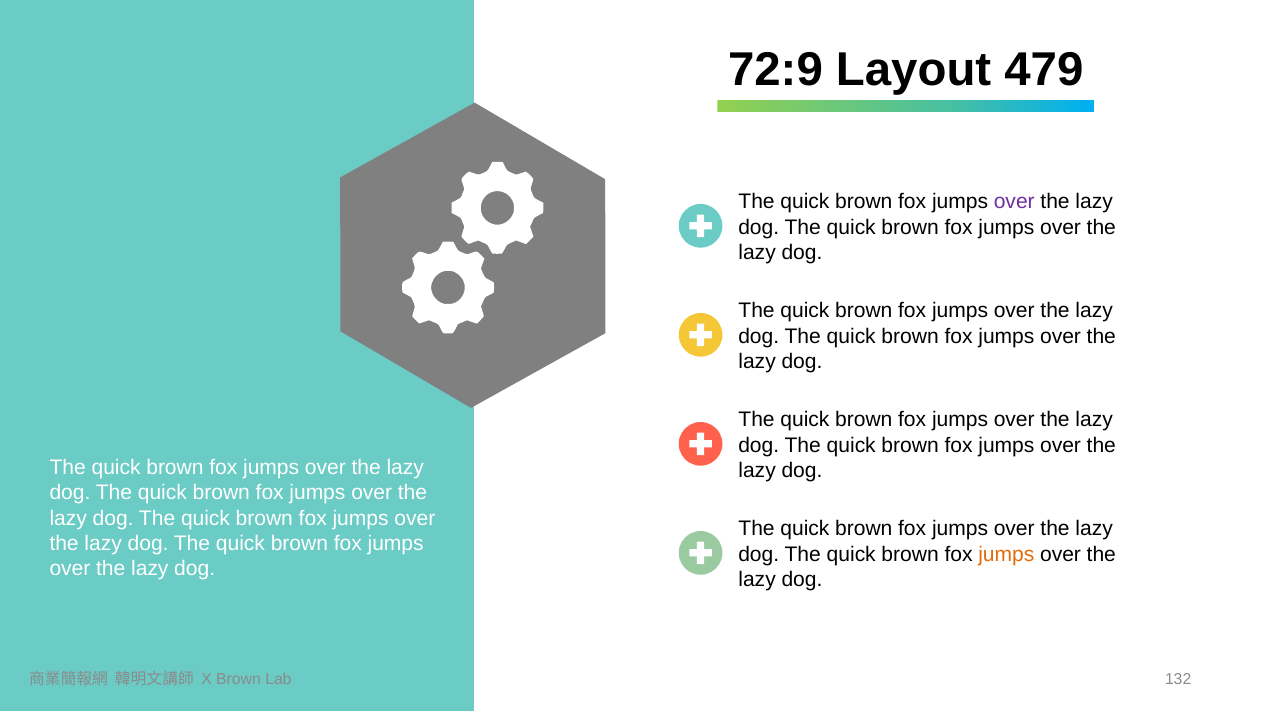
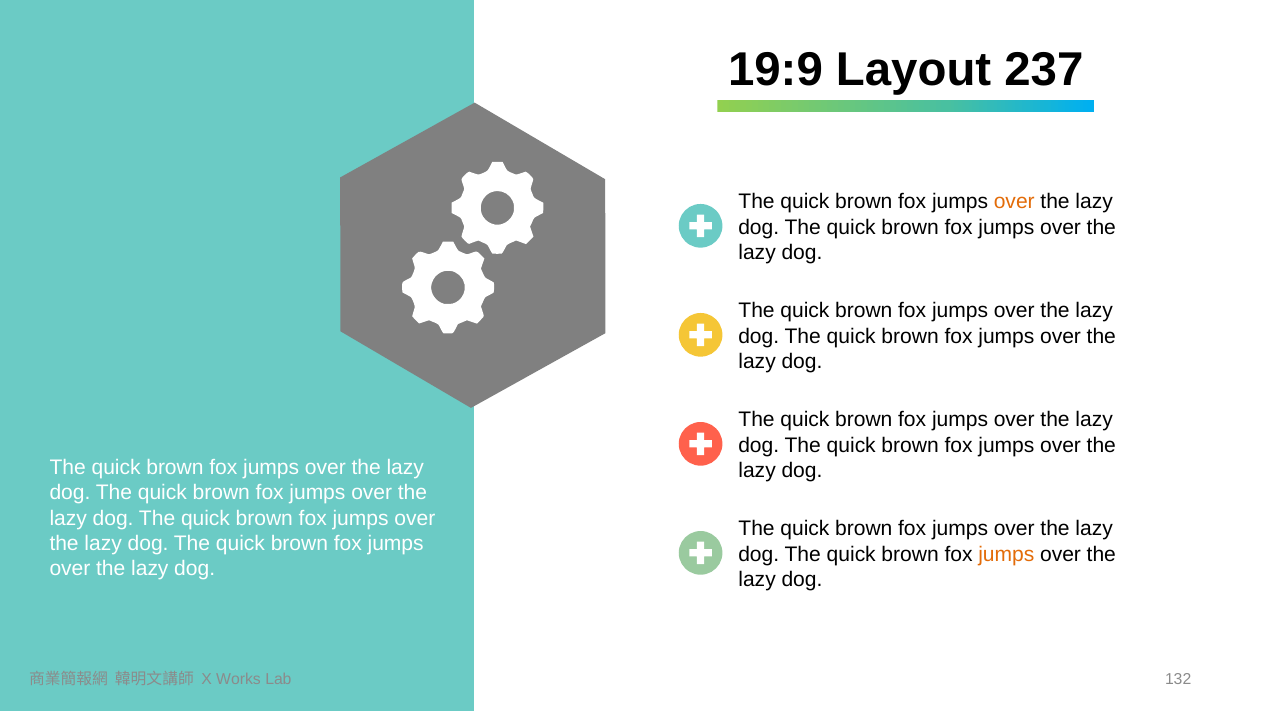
72:9: 72:9 -> 19:9
479: 479 -> 237
over at (1014, 202) colour: purple -> orange
X Brown: Brown -> Works
